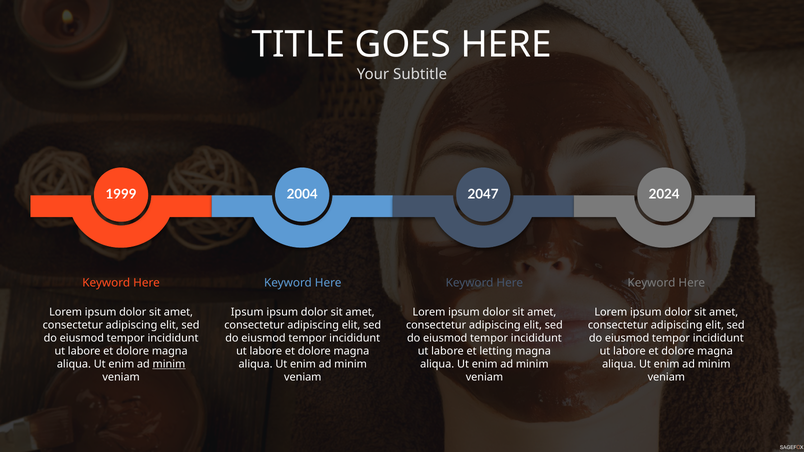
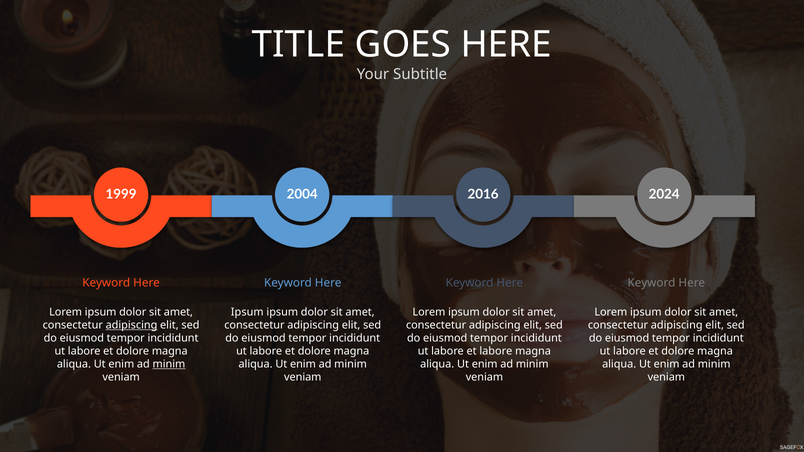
2047: 2047 -> 2016
adipiscing at (132, 325) underline: none -> present
et letting: letting -> labore
